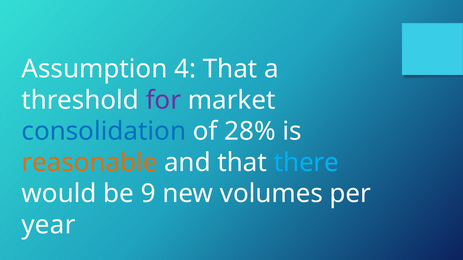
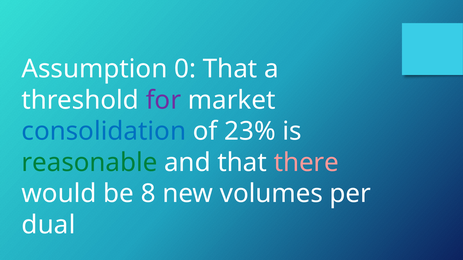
4: 4 -> 0
28%: 28% -> 23%
reasonable colour: orange -> green
there colour: light blue -> pink
9: 9 -> 8
year: year -> dual
